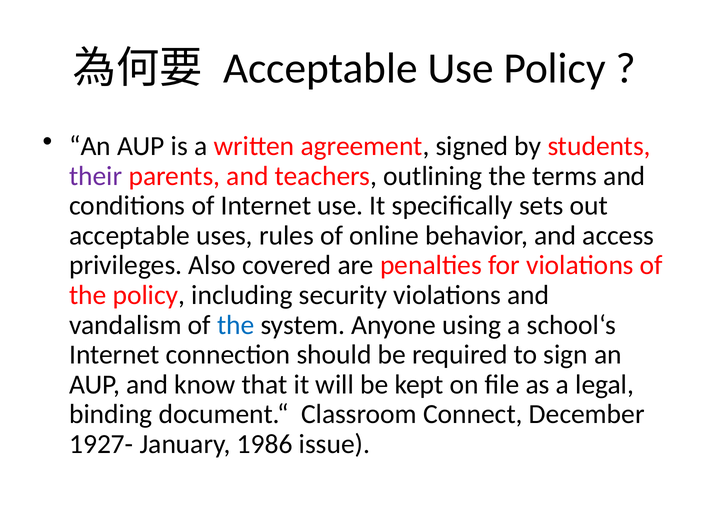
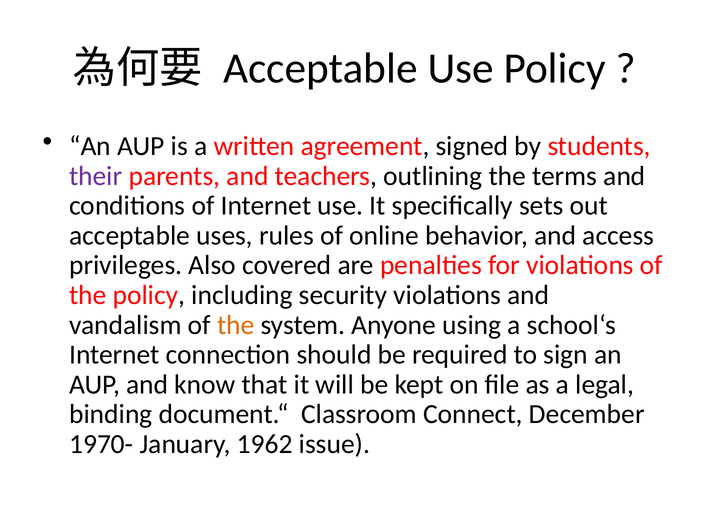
the at (236, 325) colour: blue -> orange
1927-: 1927- -> 1970-
1986: 1986 -> 1962
